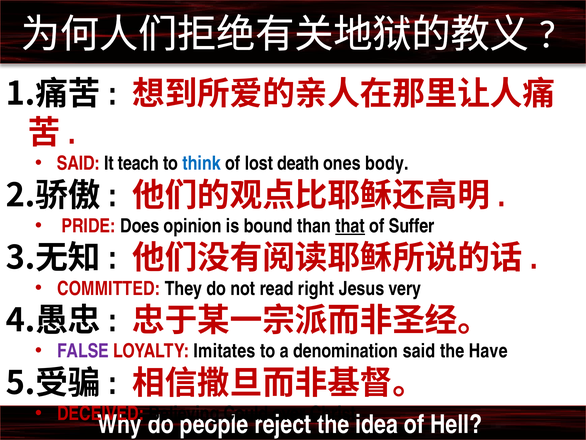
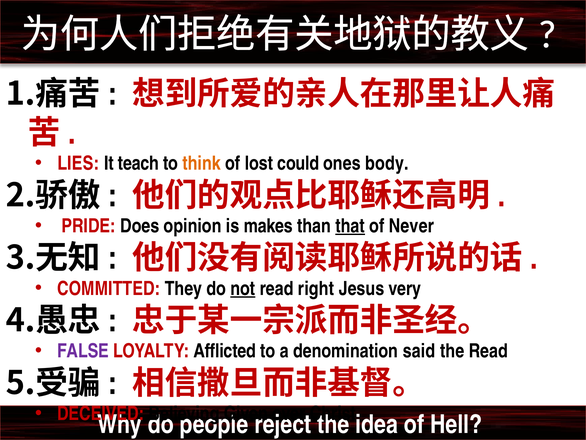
SAID at (78, 163): SAID -> LIES
think colour: blue -> orange
death: death -> could
bound: bound -> makes
Suffer: Suffer -> Never
not underline: none -> present
Imitates: Imitates -> Afflicted
the Have: Have -> Read
Could: Could -> Given
